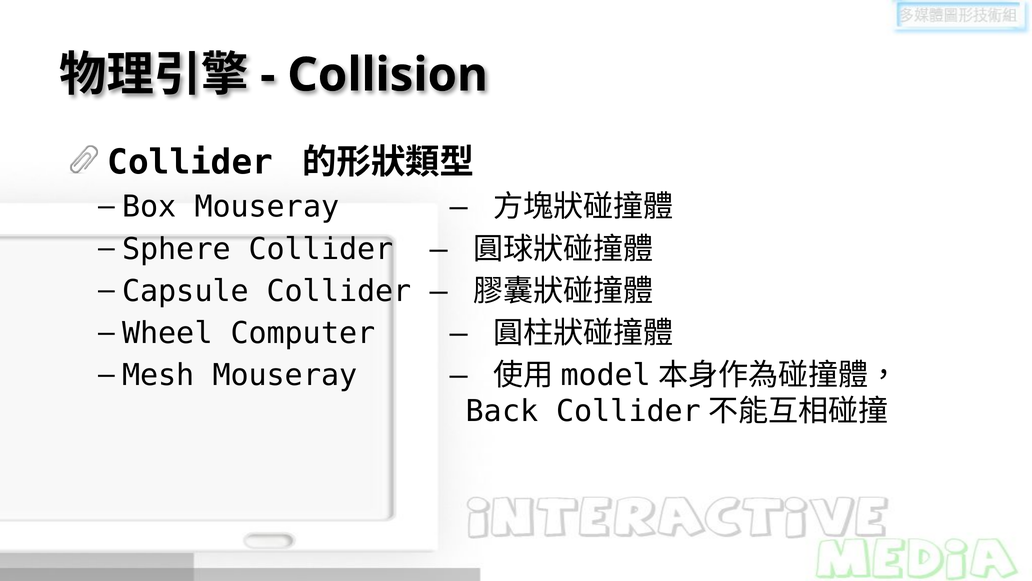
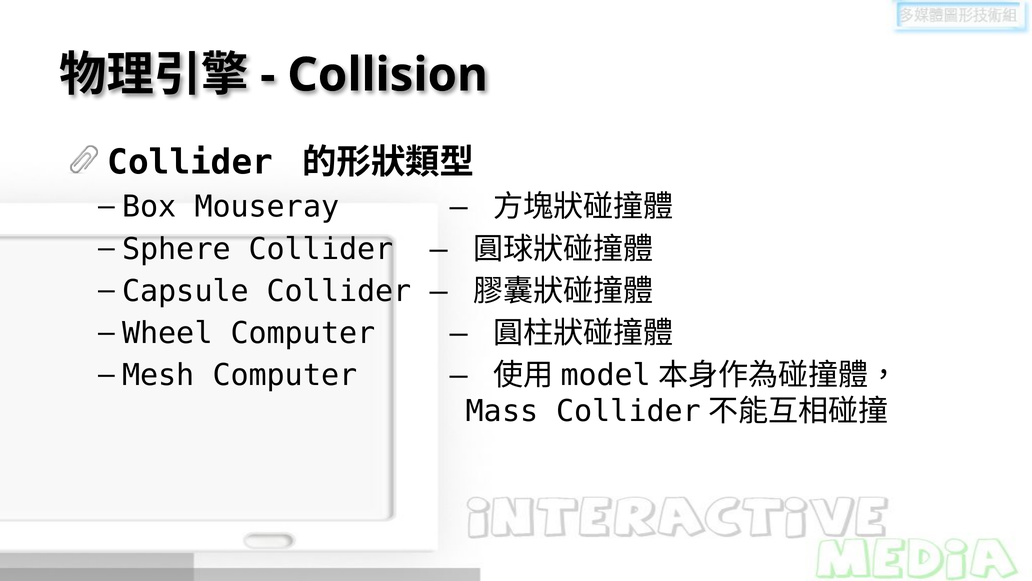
Mesh Mouseray: Mouseray -> Computer
Back: Back -> Mass
